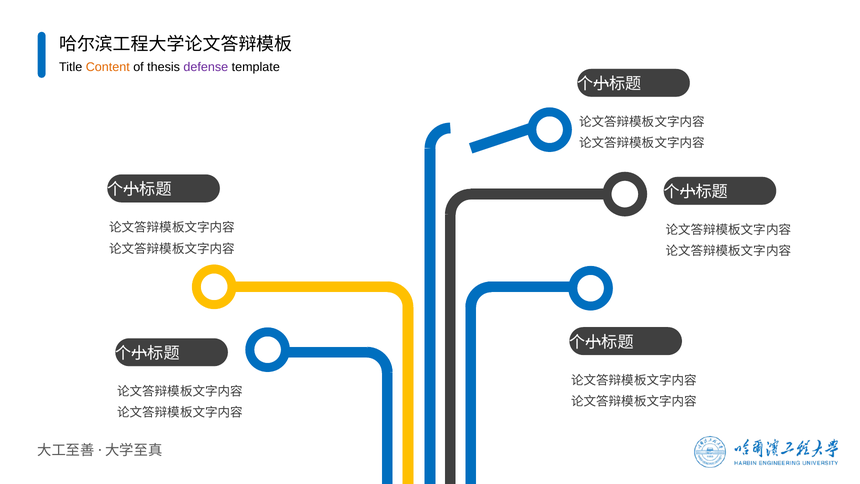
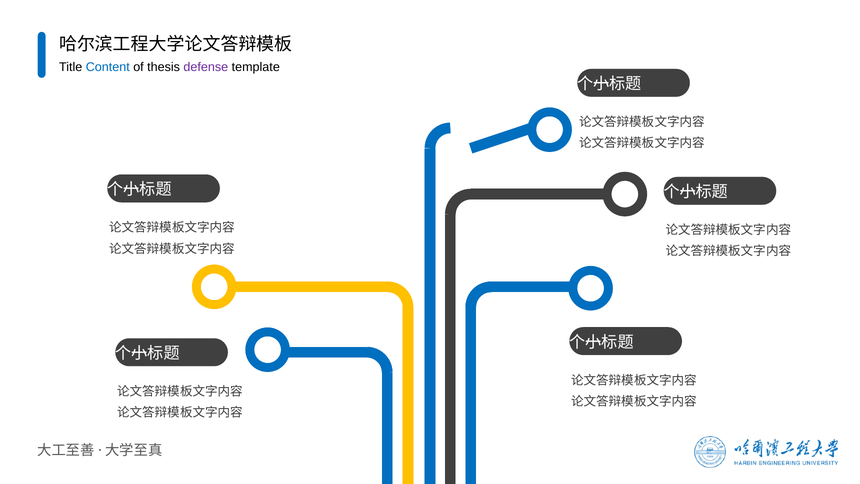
Content colour: orange -> blue
